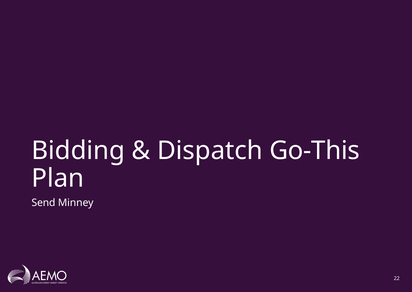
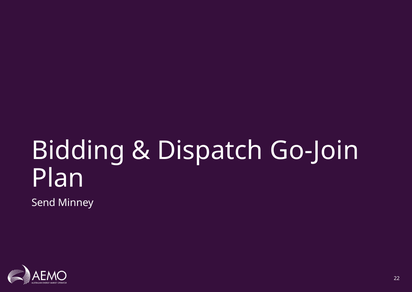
Go-This: Go-This -> Go-Join
